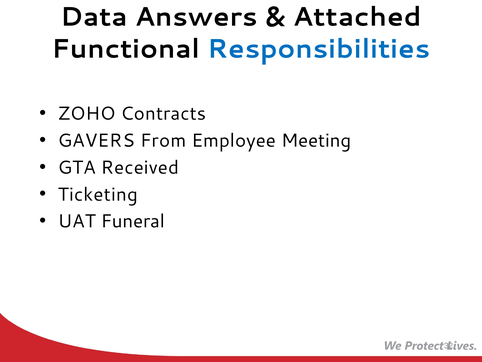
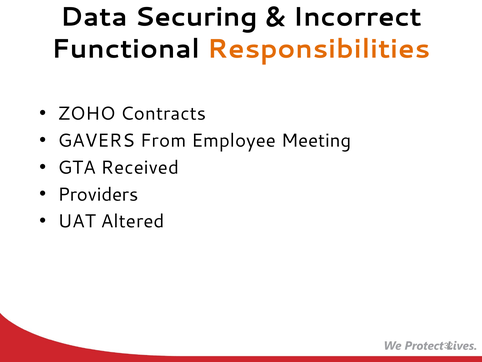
Answers: Answers -> Securing
Attached: Attached -> Incorrect
Responsibilities colour: blue -> orange
Ticketing: Ticketing -> Providers
Funeral: Funeral -> Altered
